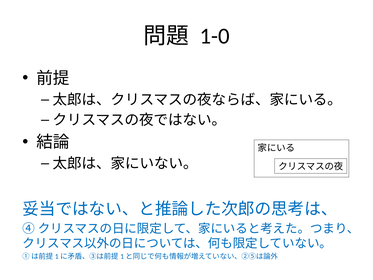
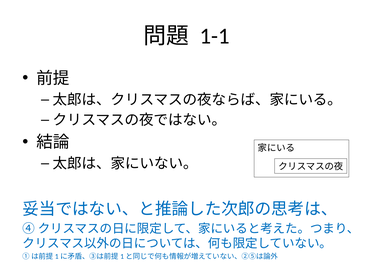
1-0: 1-0 -> 1-1
